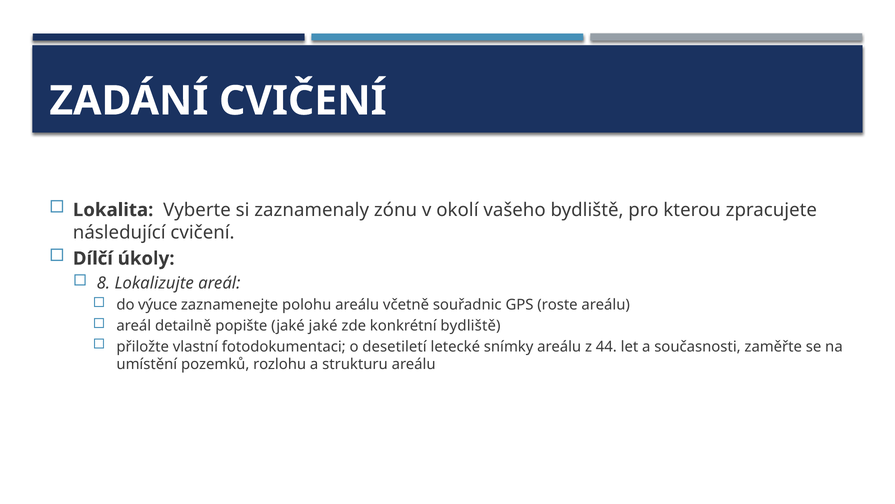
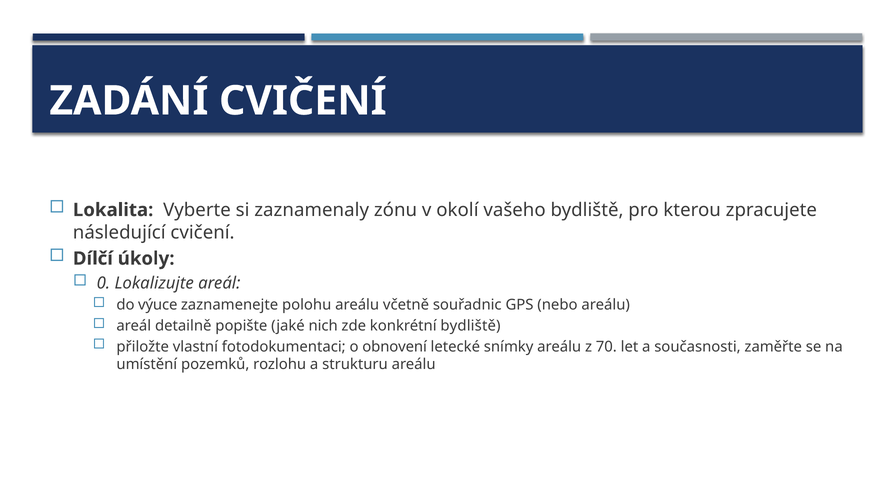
8: 8 -> 0
roste: roste -> nebo
jaké jaké: jaké -> nich
desetiletí: desetiletí -> obnovení
44: 44 -> 70
